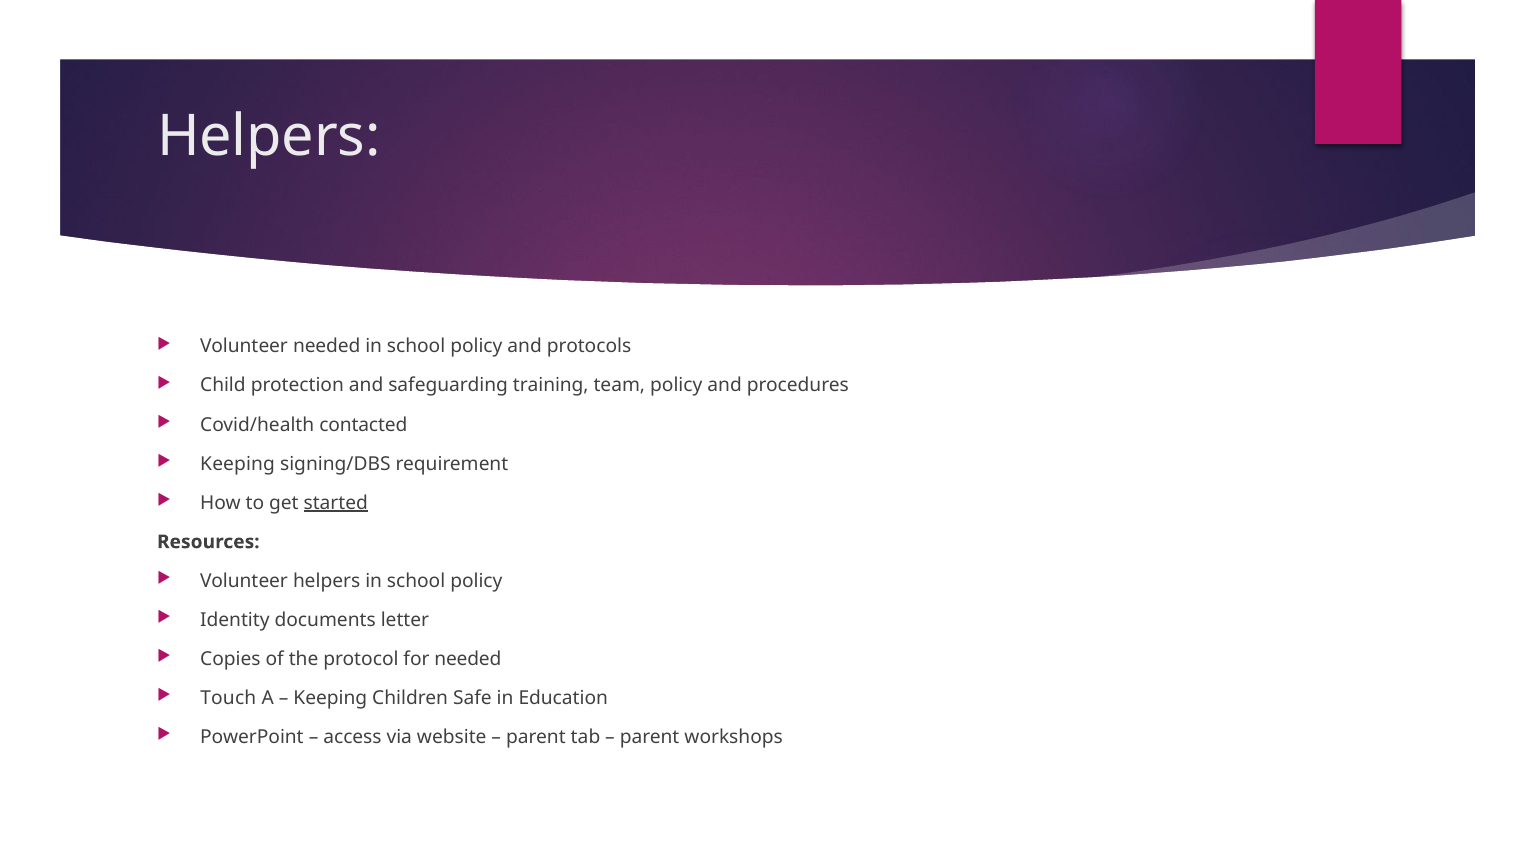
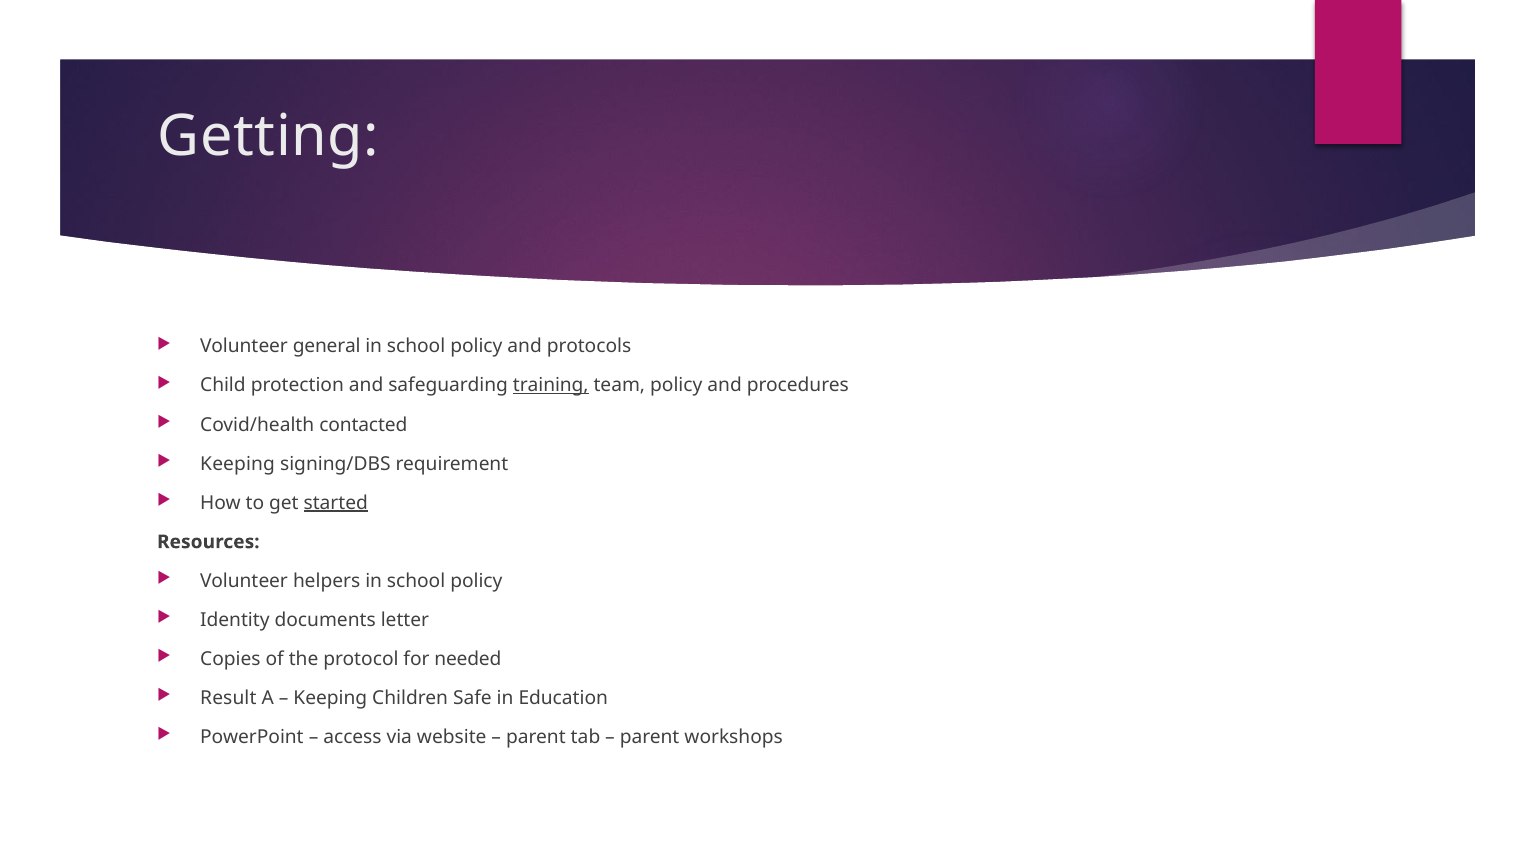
Helpers at (269, 137): Helpers -> Getting
Volunteer needed: needed -> general
training underline: none -> present
Touch: Touch -> Result
